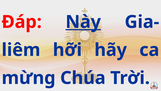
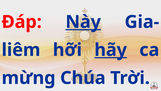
hãy underline: none -> present
